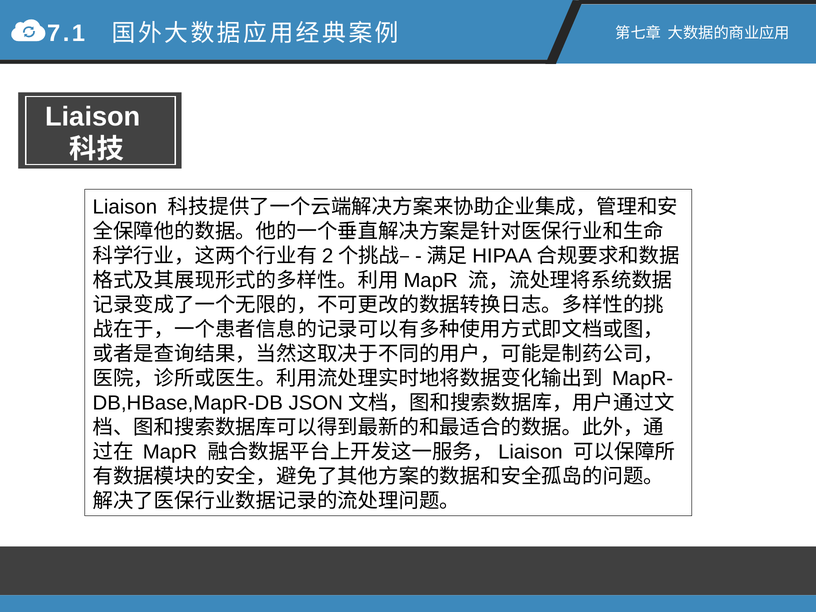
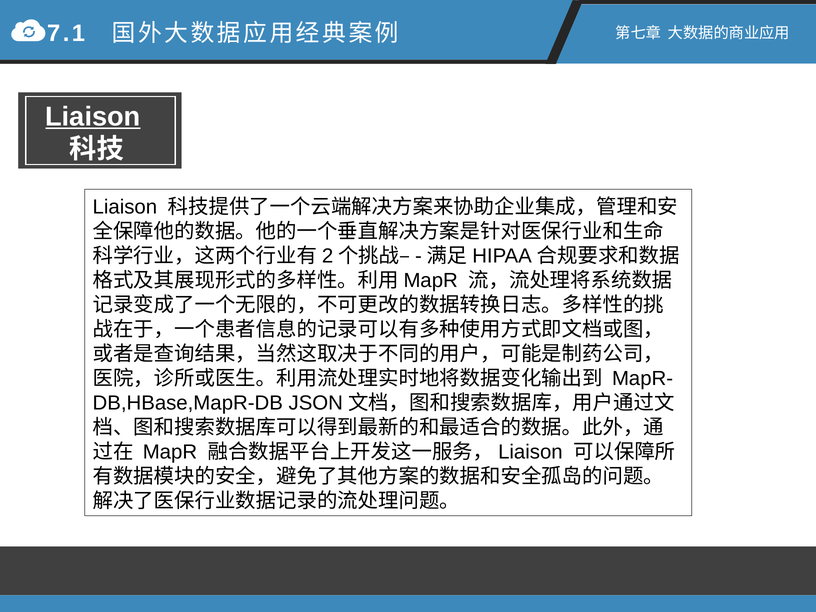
Liaison at (93, 117) underline: none -> present
